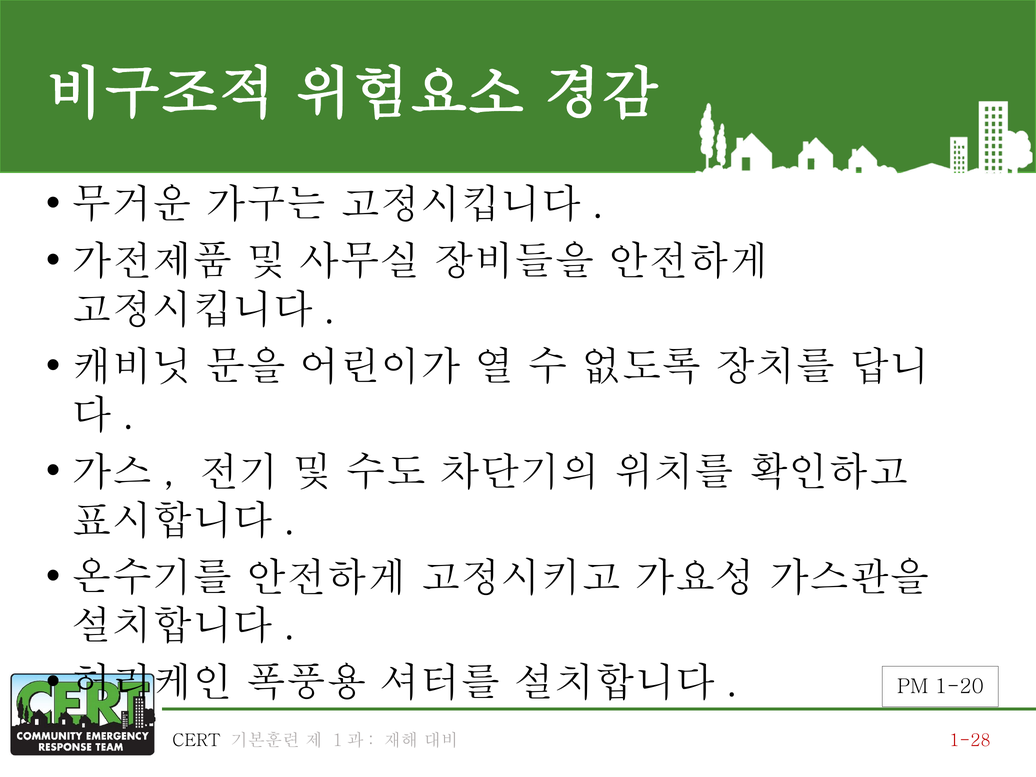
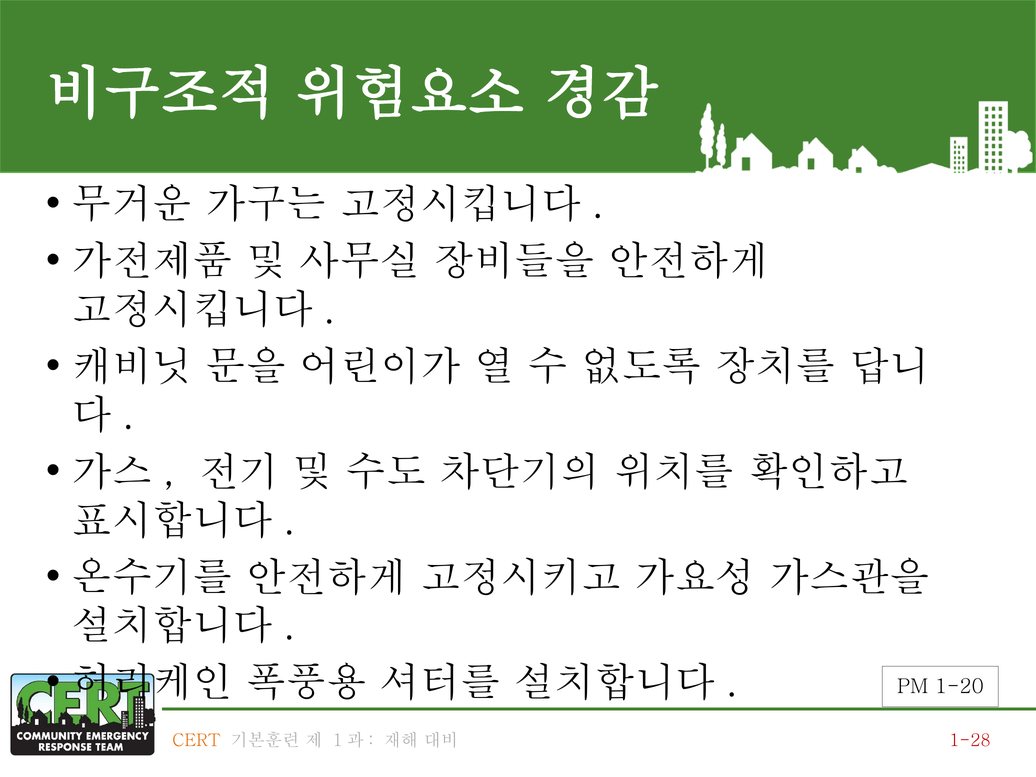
CERT colour: black -> orange
